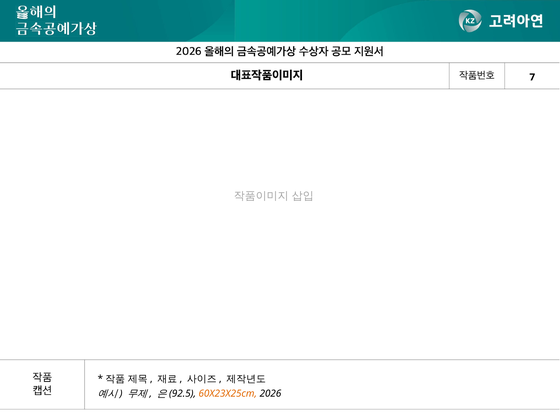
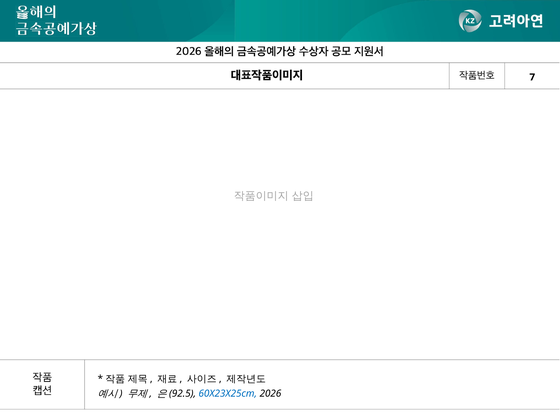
60X23X25cm colour: orange -> blue
